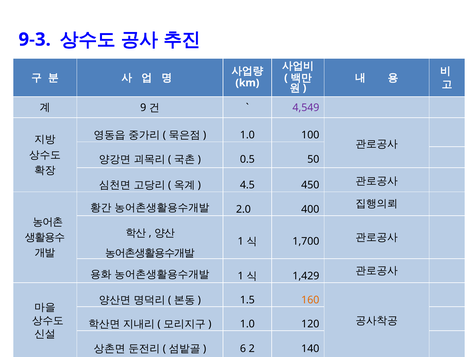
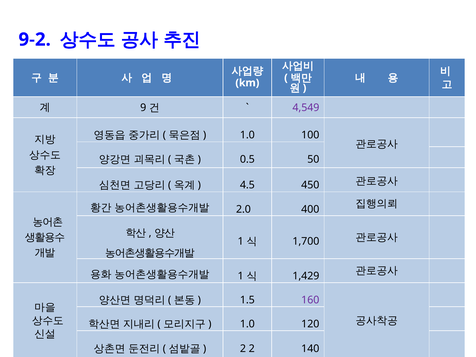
9-3: 9-3 -> 9-2
160 colour: orange -> purple
6 at (243, 349): 6 -> 2
